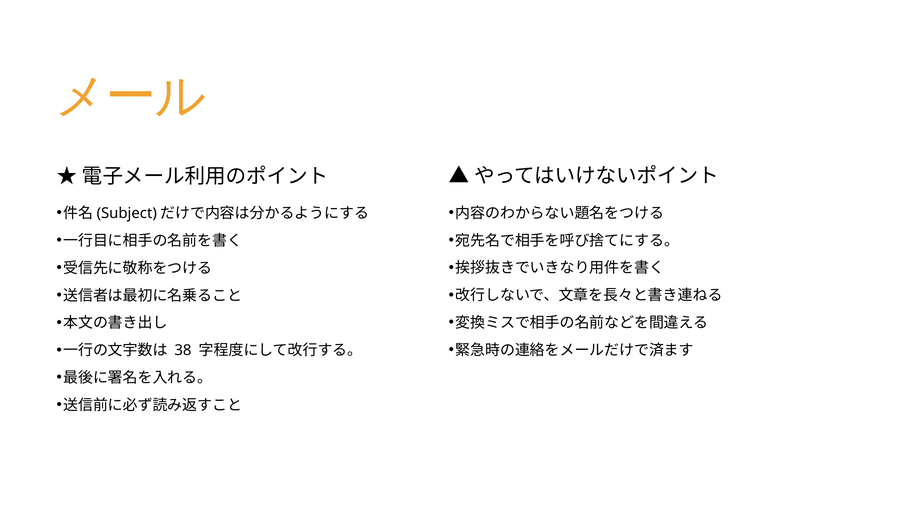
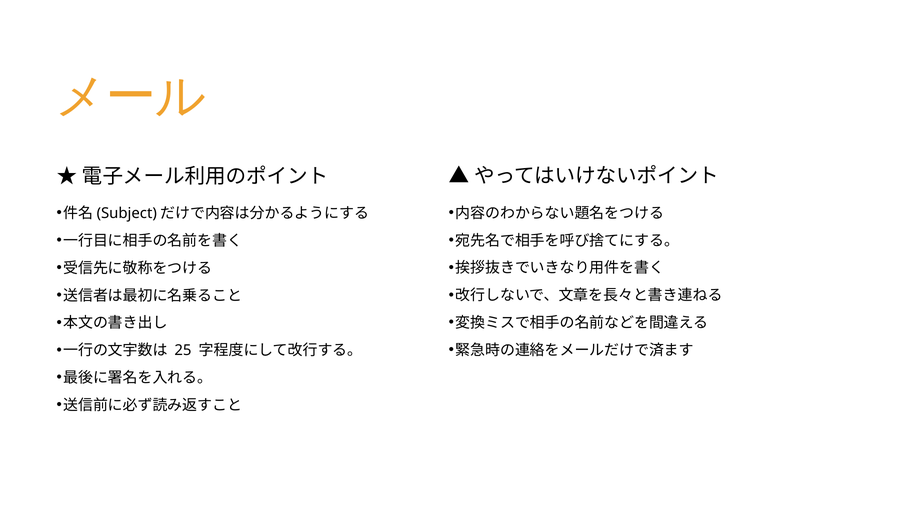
38: 38 -> 25
